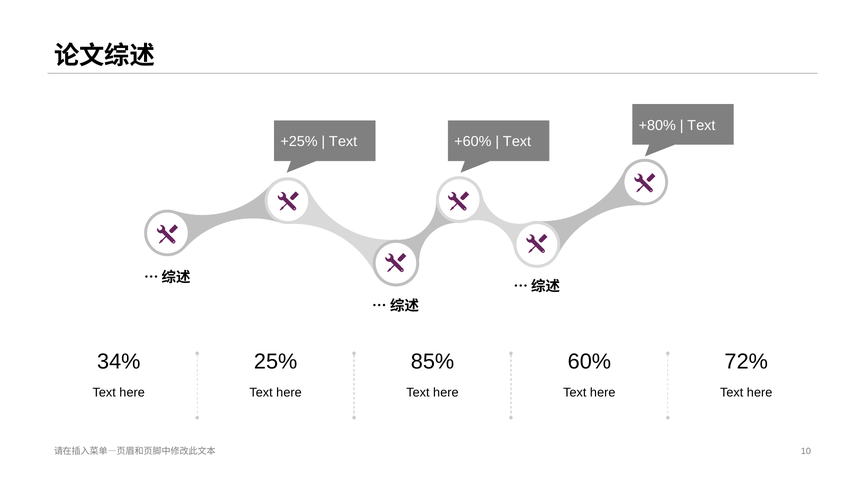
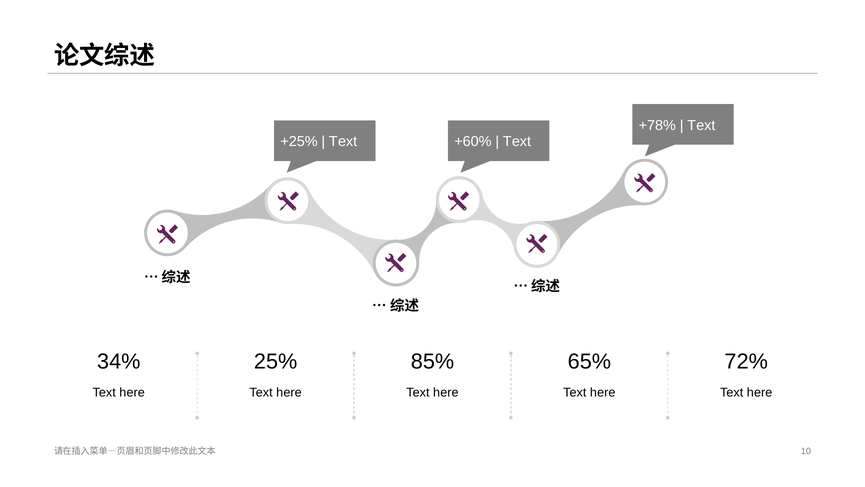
+80%: +80% -> +78%
6 0%: 0% -> 5%
